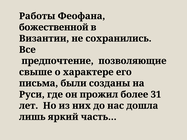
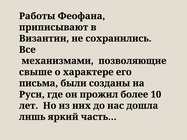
божественной: божественной -> приписывают
предпочтение: предпочтение -> механизмами
31: 31 -> 10
